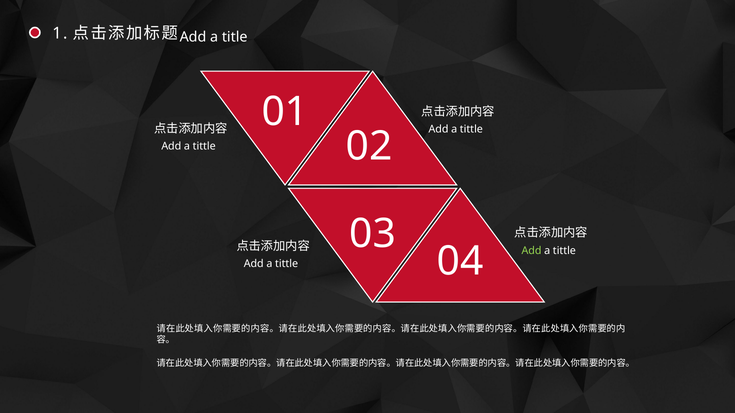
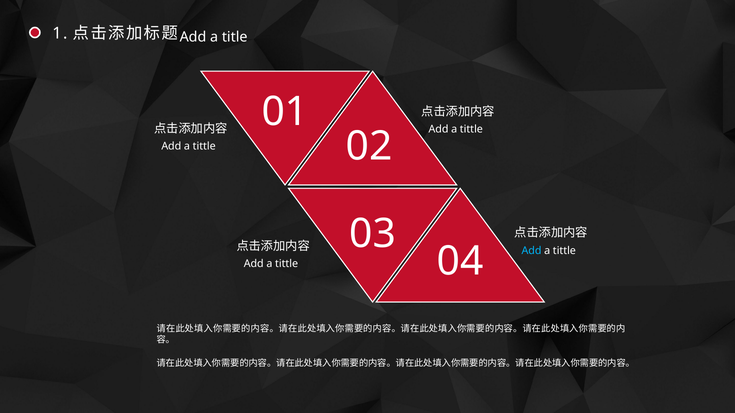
Add at (532, 251) colour: light green -> light blue
